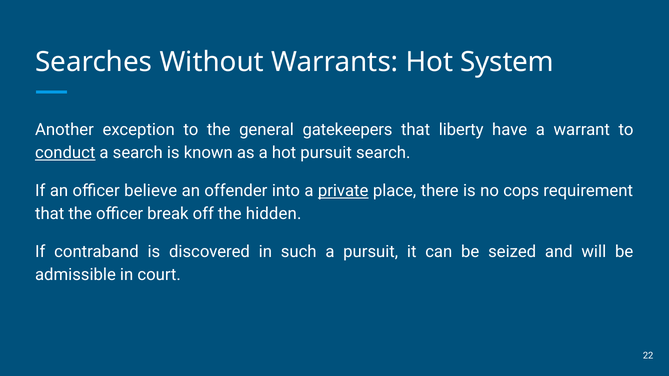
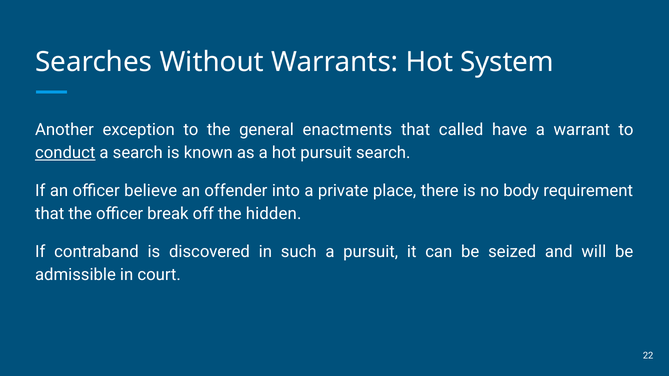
gatekeepers: gatekeepers -> enactments
liberty: liberty -> called
private underline: present -> none
cops: cops -> body
